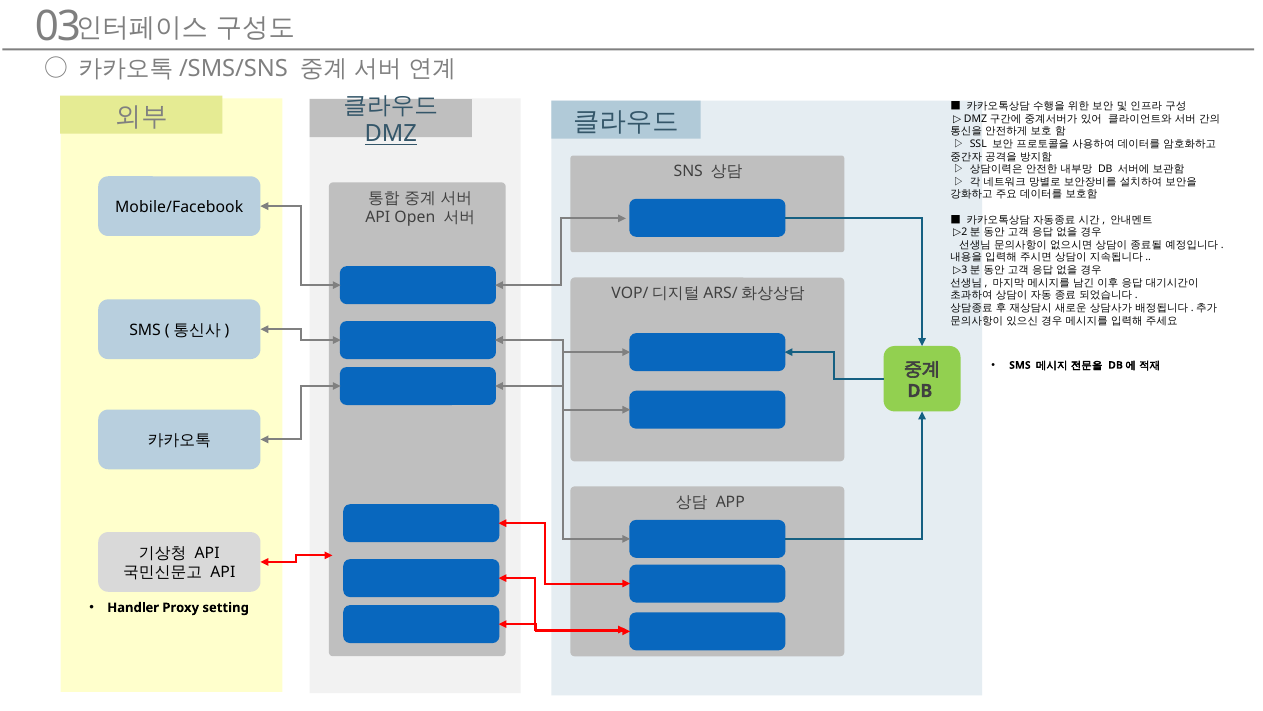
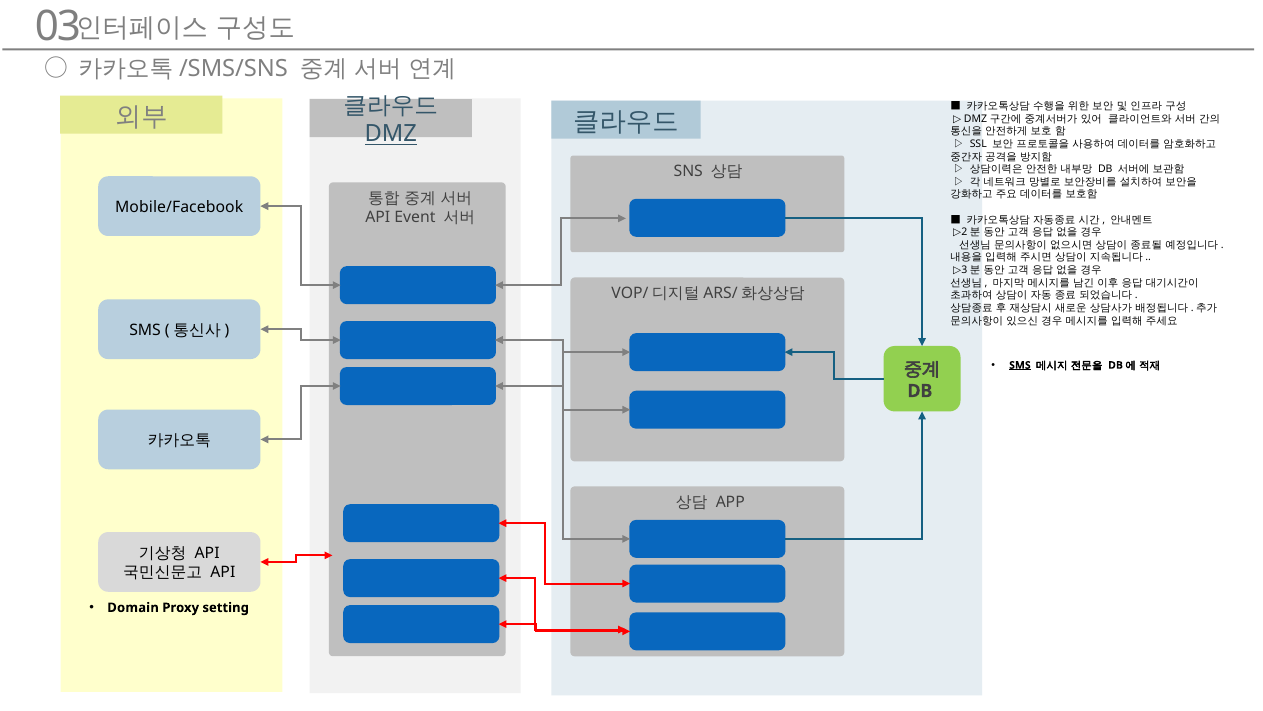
Open: Open -> Event
SMS at (1020, 365) underline: none -> present
Handler: Handler -> Domain
